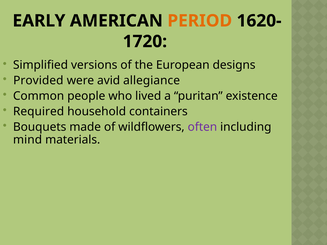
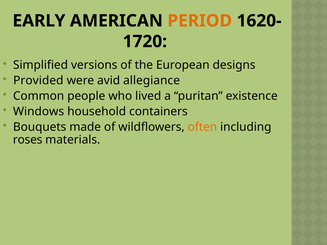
Required: Required -> Windows
often colour: purple -> orange
mind: mind -> roses
